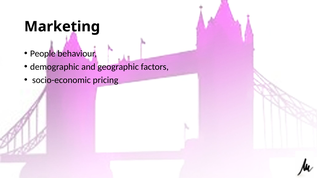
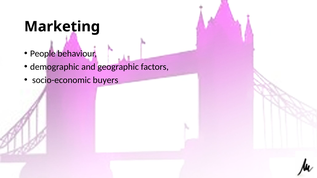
pricing: pricing -> buyers
